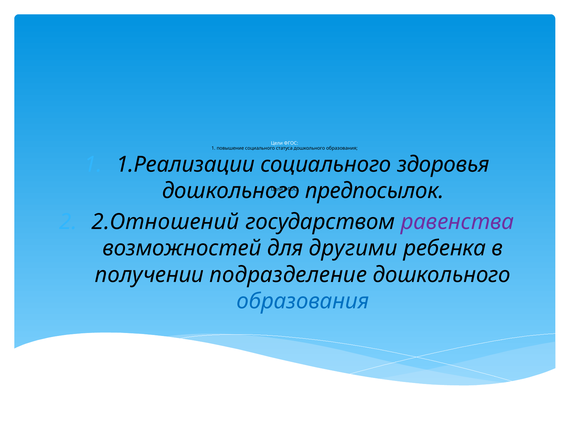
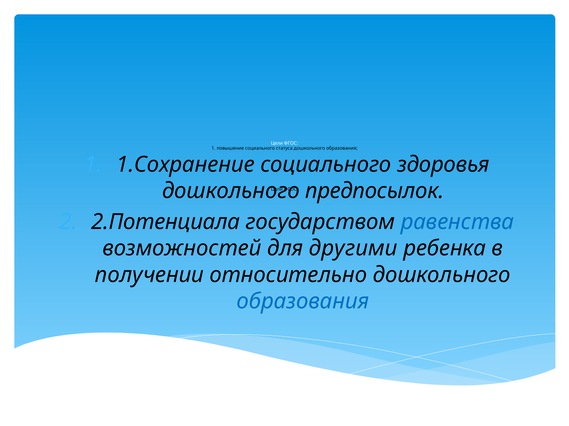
1.Реализации: 1.Реализации -> 1.Сохранение
2.Отношений: 2.Отношений -> 2.Потенциала
равенства colour: purple -> blue
подразделение: подразделение -> относительно
